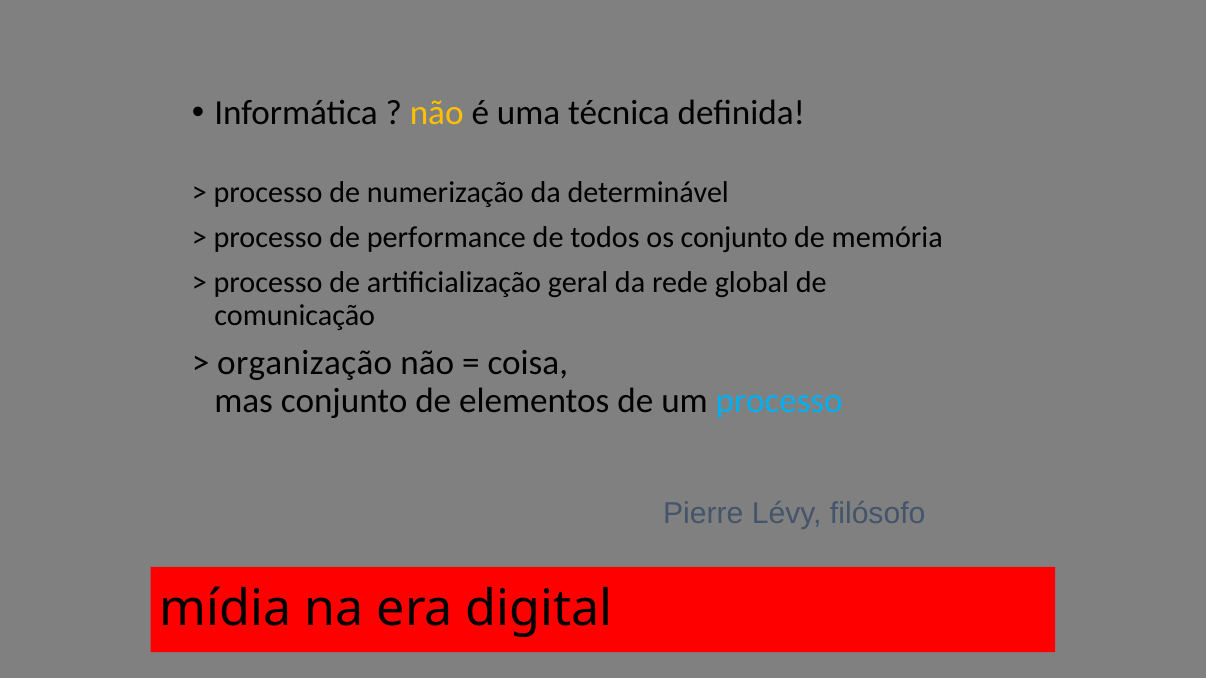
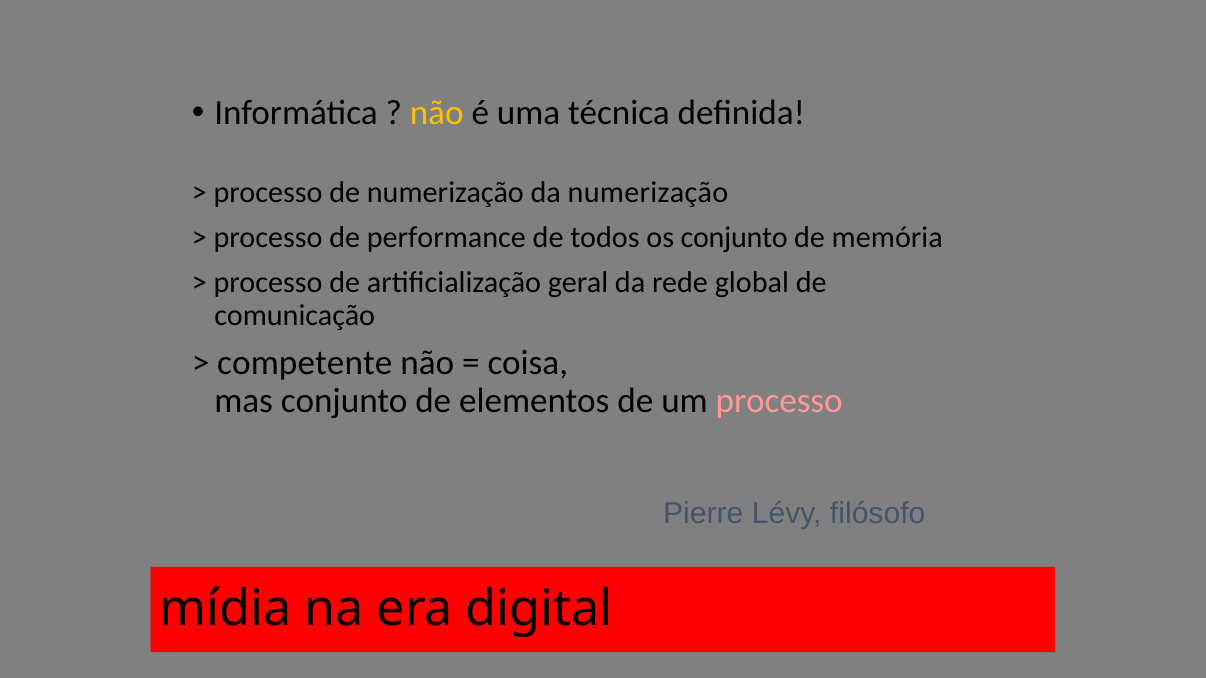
da determinável: determinável -> numerização
organização: organização -> competente
processo at (779, 401) colour: light blue -> pink
